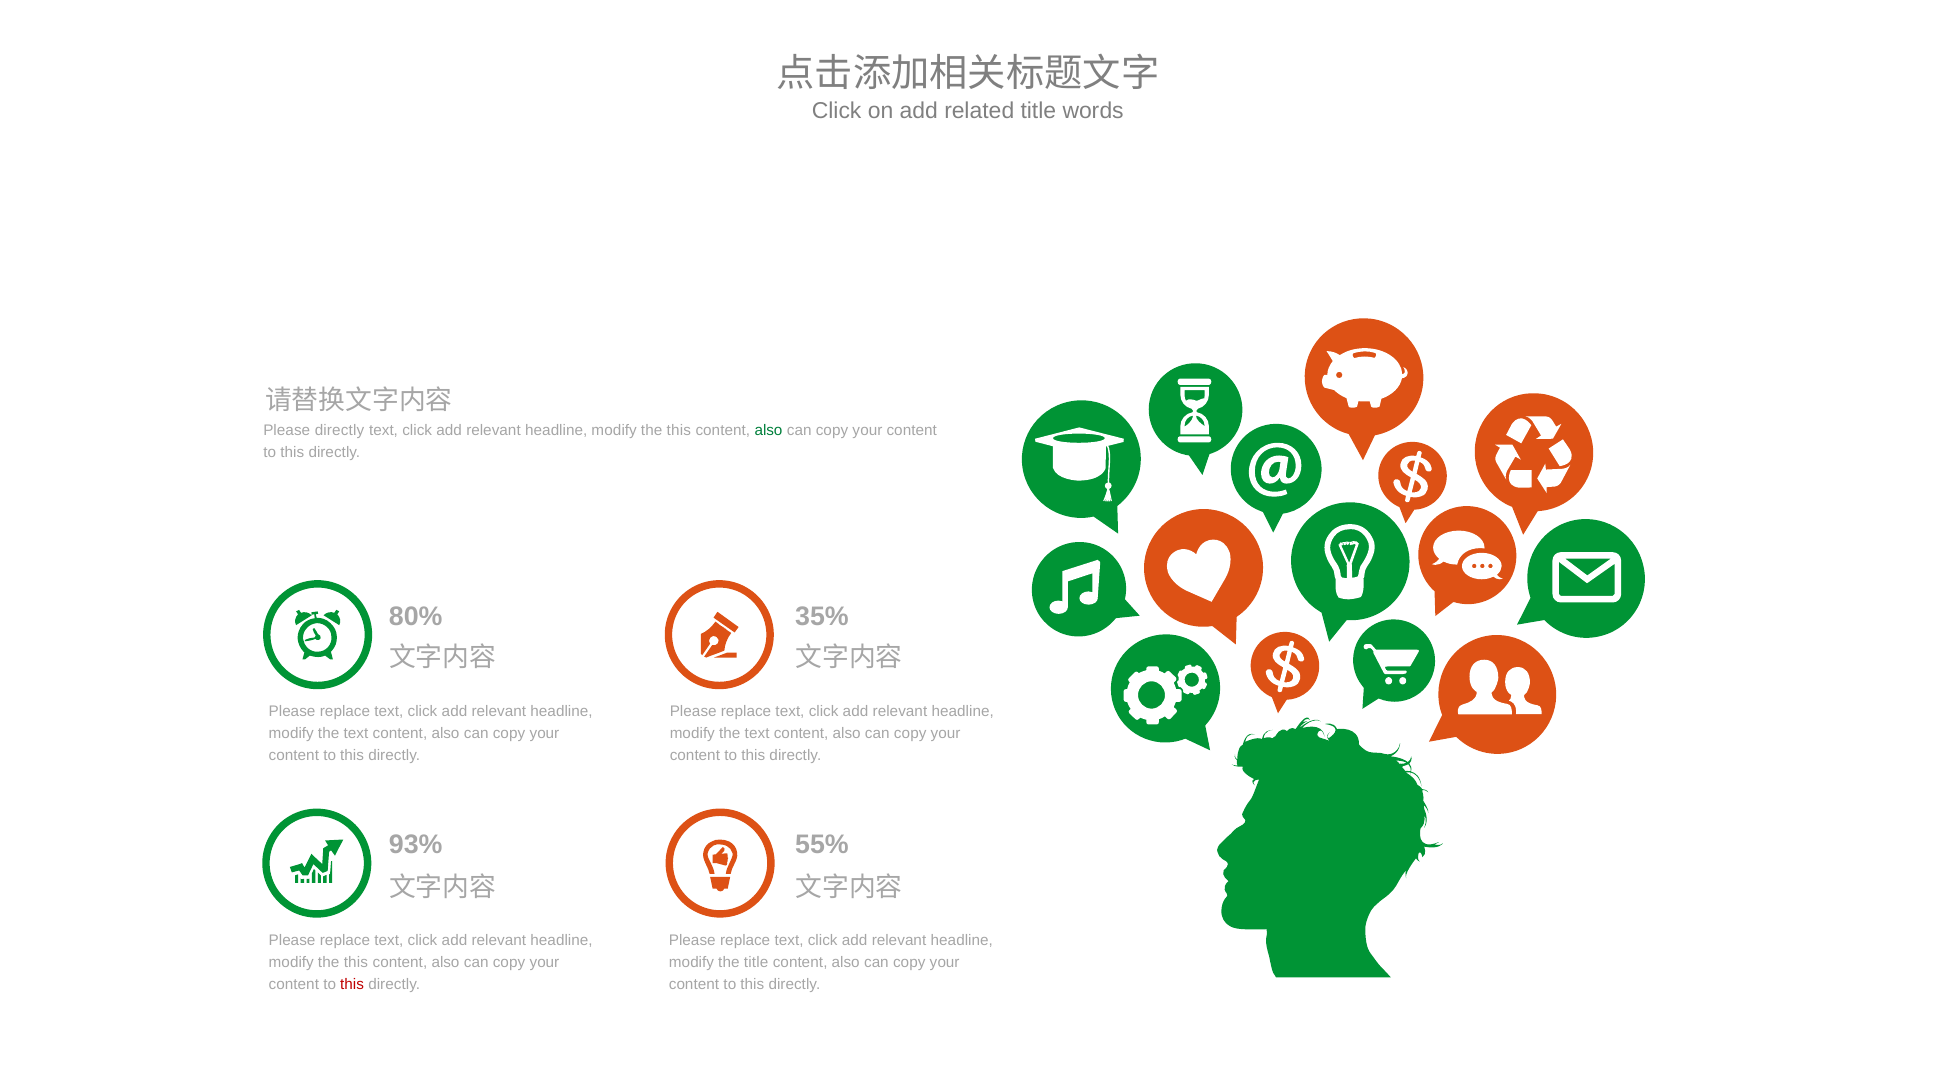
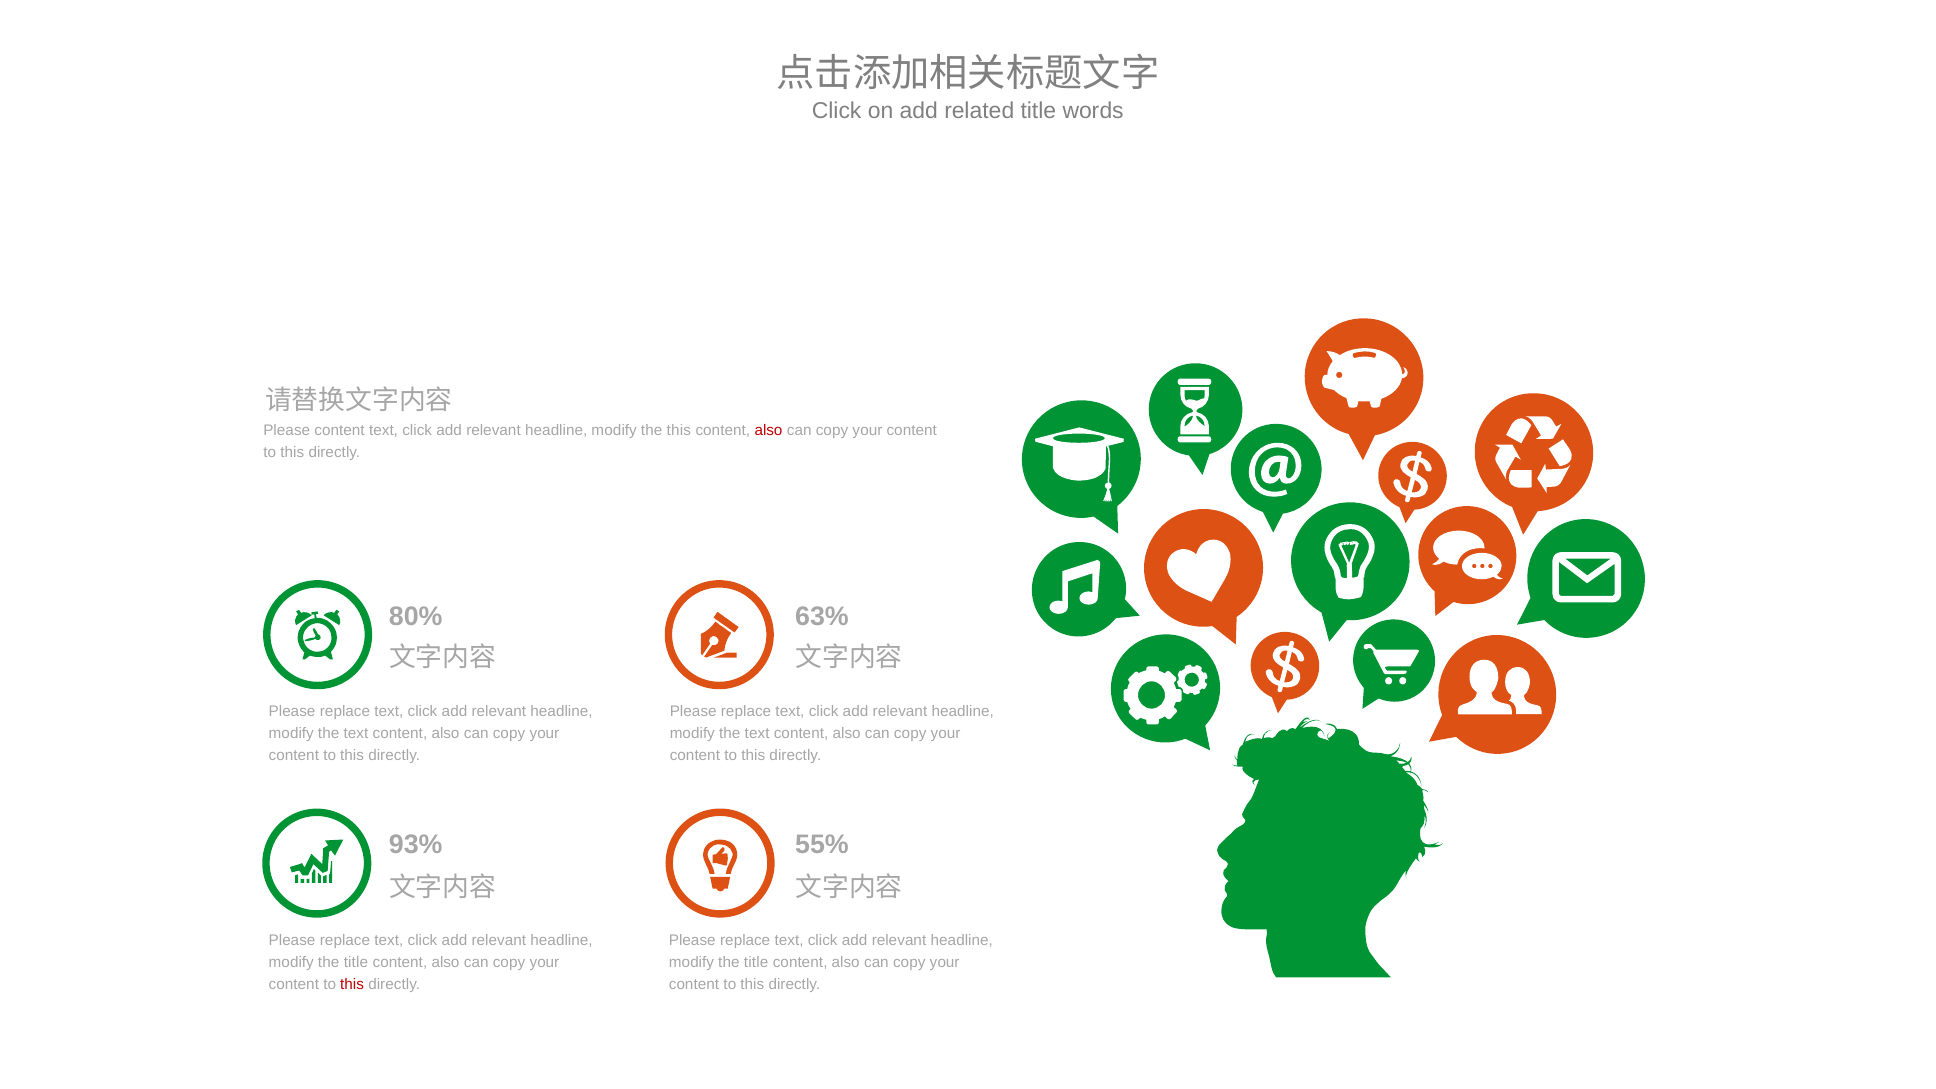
Please directly: directly -> content
also at (769, 430) colour: green -> red
35%: 35% -> 63%
this at (356, 963): this -> title
